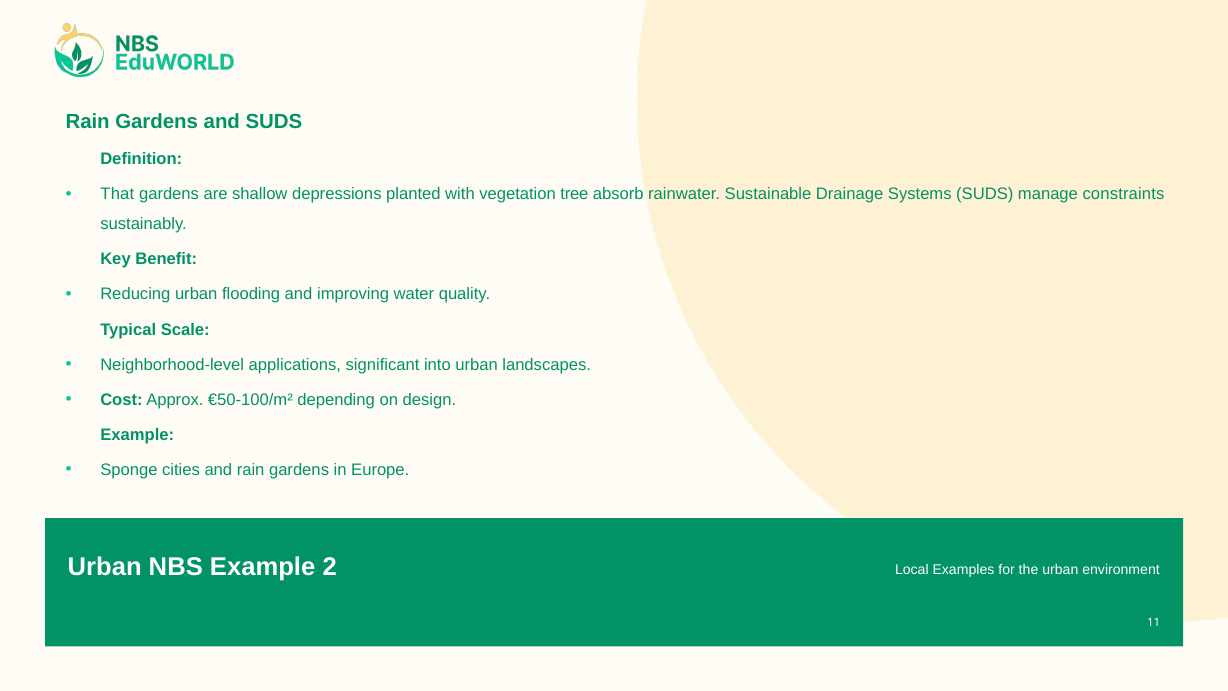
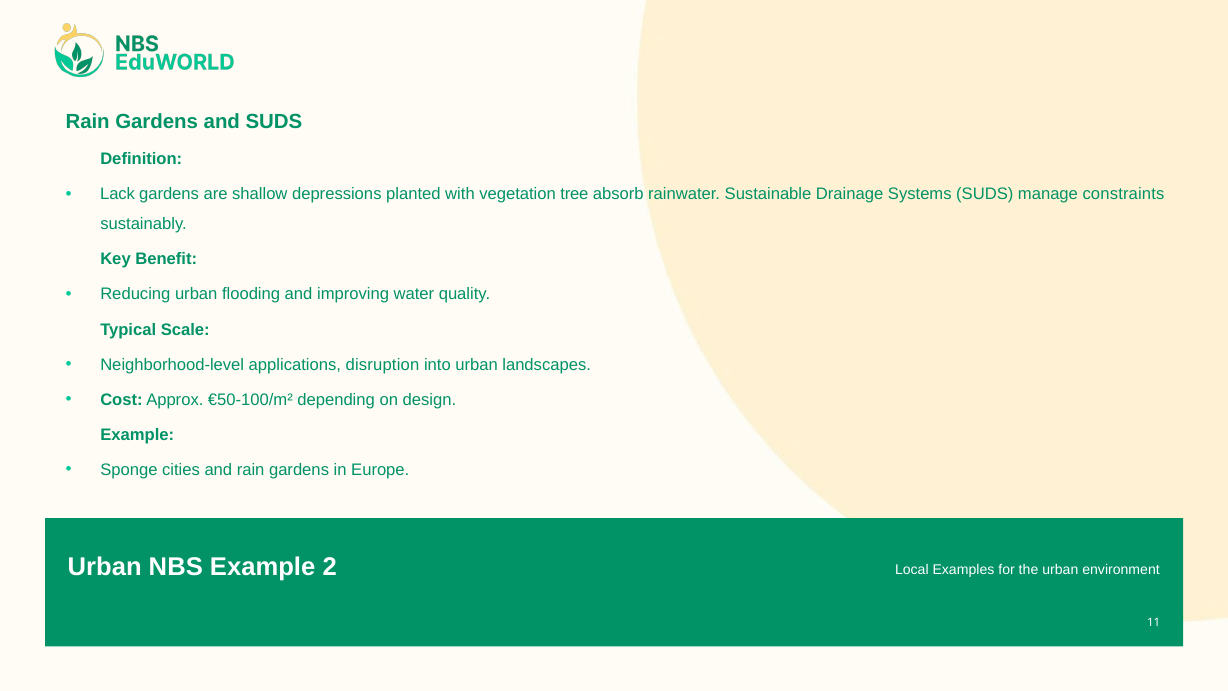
That: That -> Lack
significant: significant -> disruption
